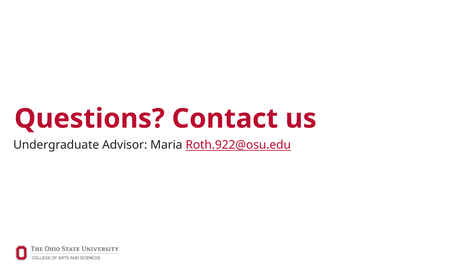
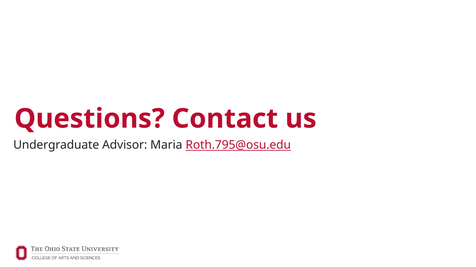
Roth.922@osu.edu: Roth.922@osu.edu -> Roth.795@osu.edu
